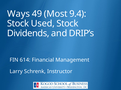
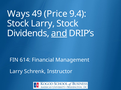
Most: Most -> Price
Stock Used: Used -> Larry
and underline: none -> present
